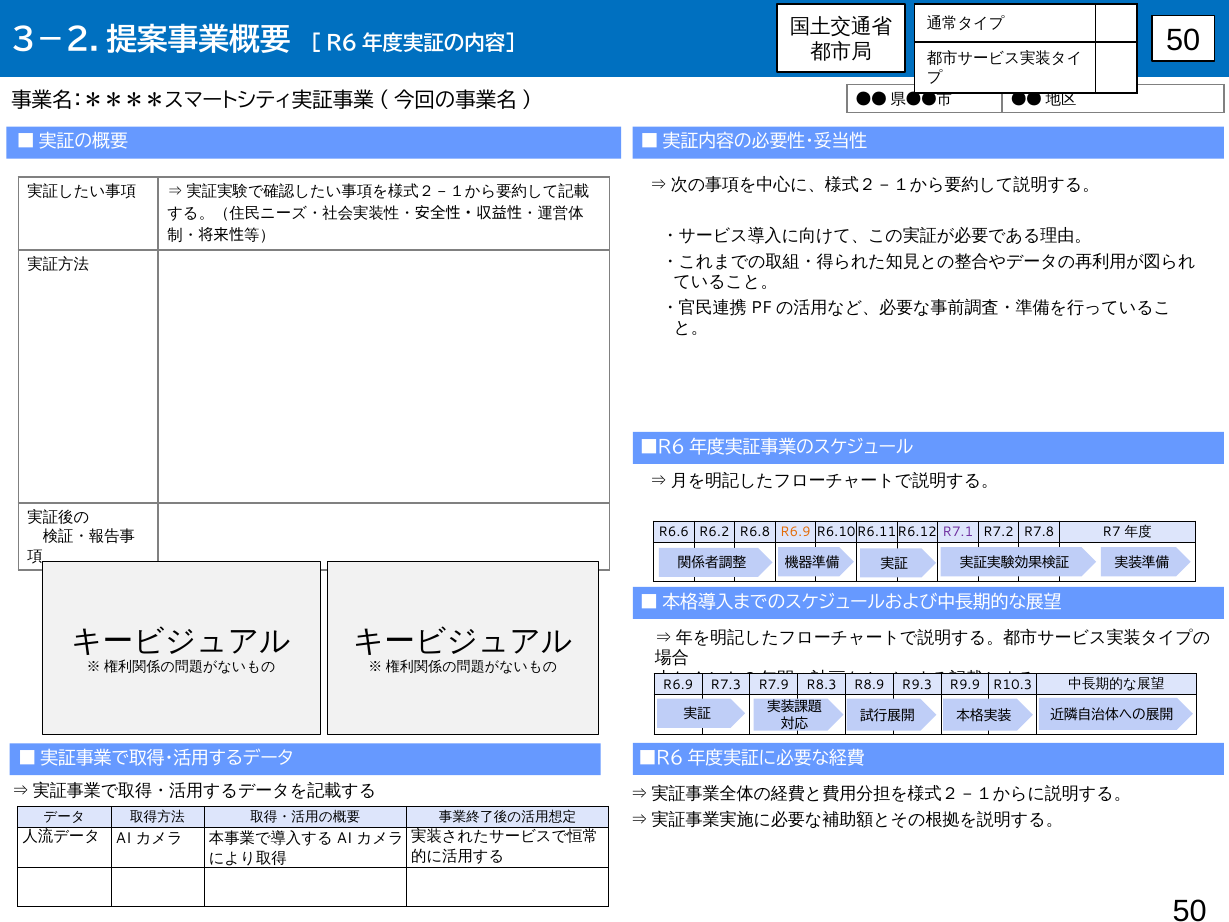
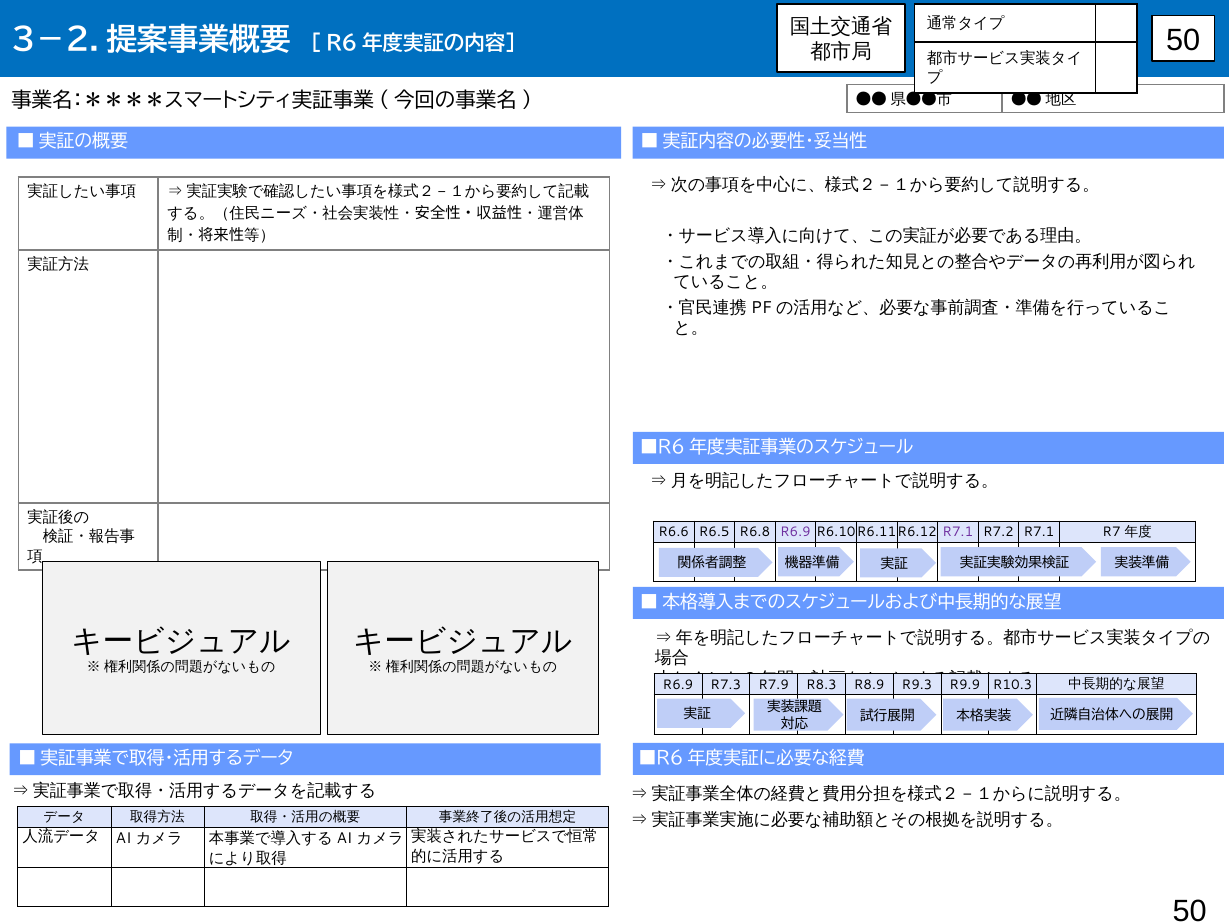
R6.2: R6.2 -> R6.5
R6.9 at (795, 532) colour: orange -> purple
R7.2 R7.8: R7.8 -> R7.1
